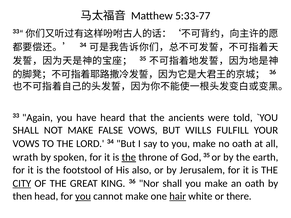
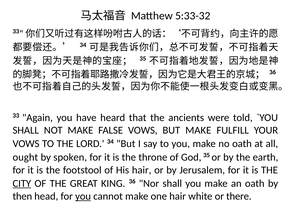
5:33-77: 5:33-77 -> 5:33-32
BUT WILLS: WILLS -> MAKE
wrath: wrath -> ought
the at (129, 157) underline: present -> none
His also: also -> hair
hair at (178, 196) underline: present -> none
